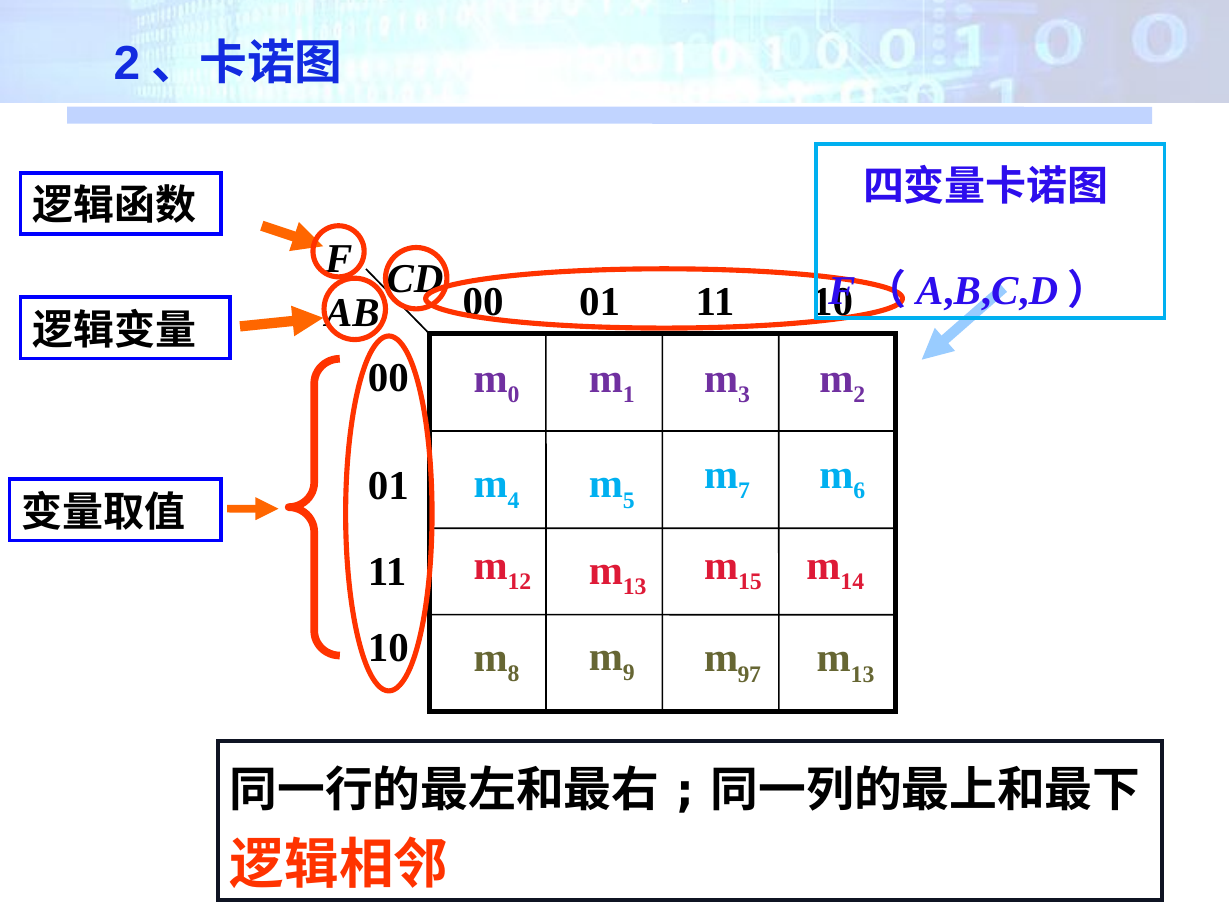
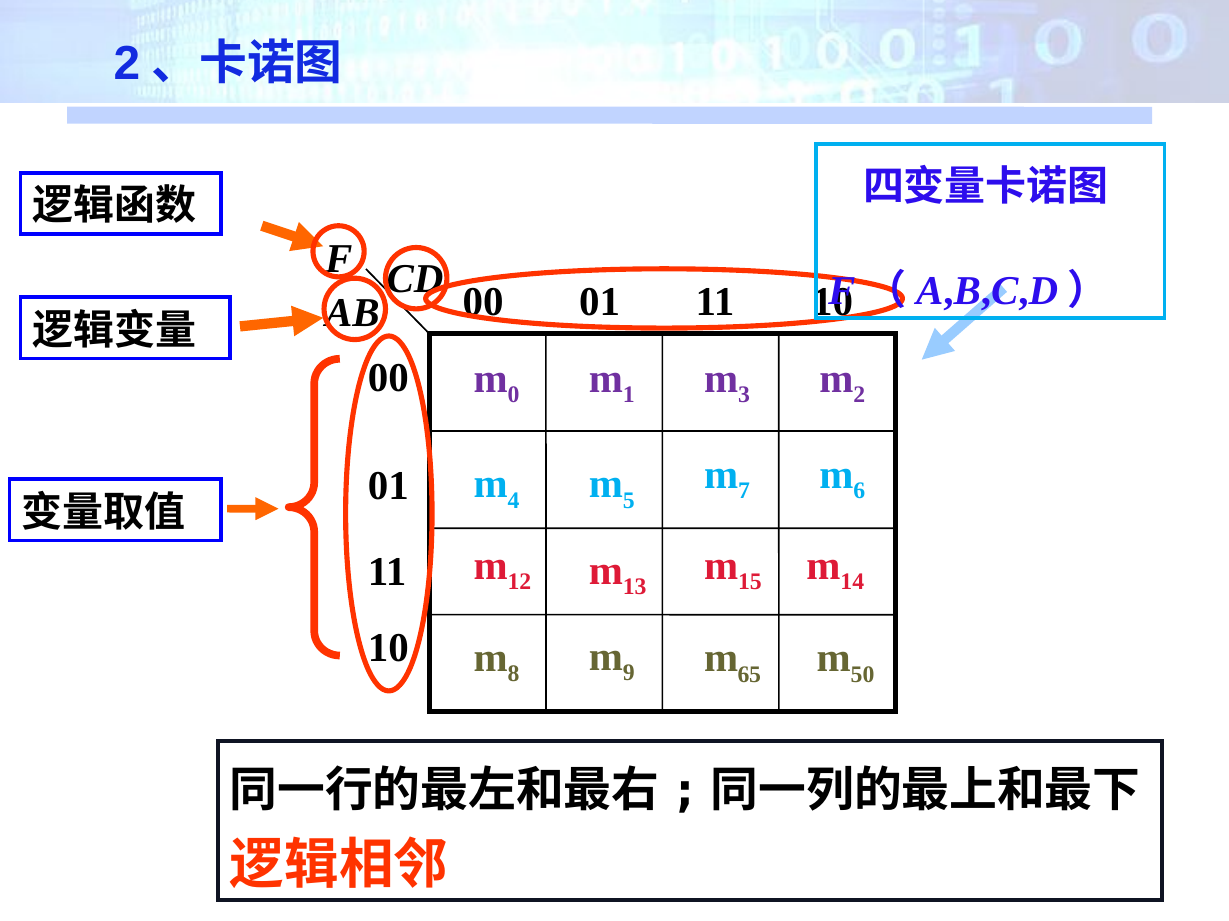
13 at (863, 675): 13 -> 50
97: 97 -> 65
